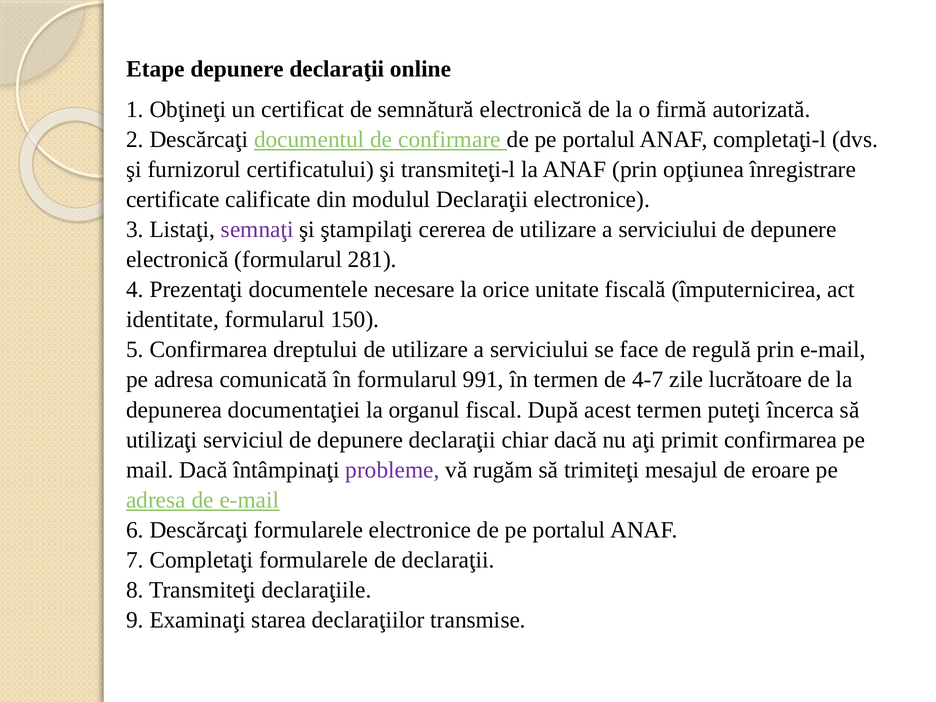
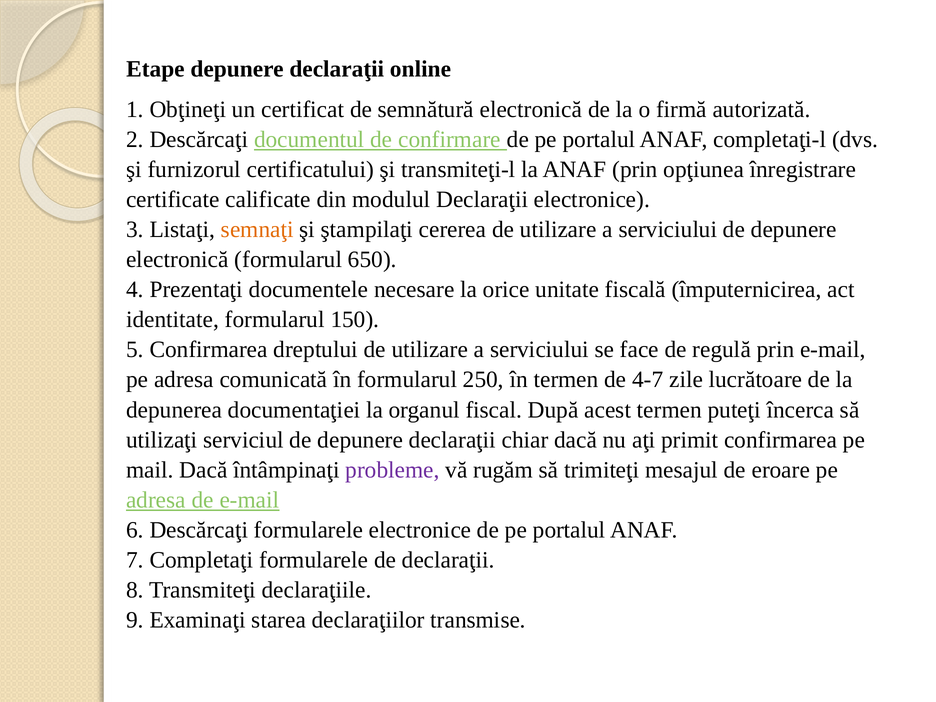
semnaţi colour: purple -> orange
281: 281 -> 650
991: 991 -> 250
